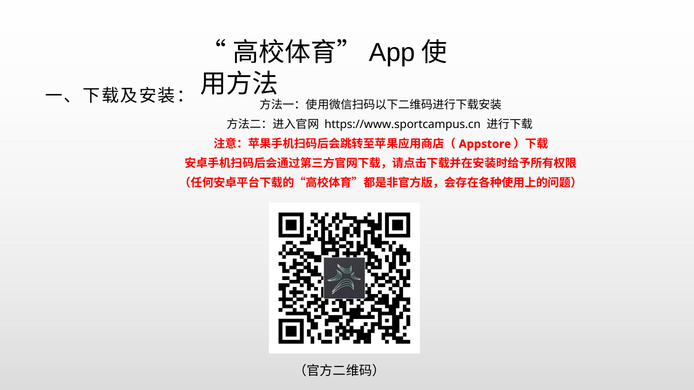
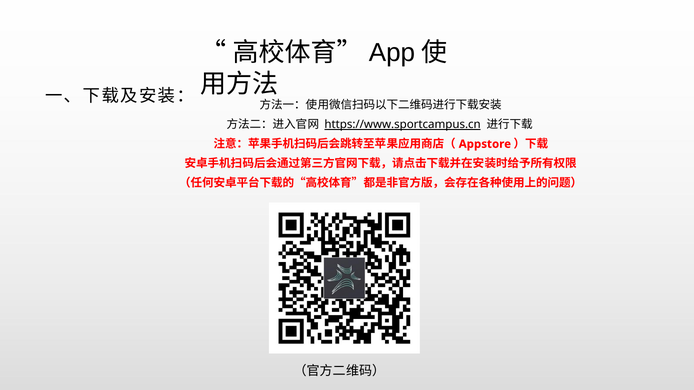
https://www.sportcampus.cn underline: none -> present
